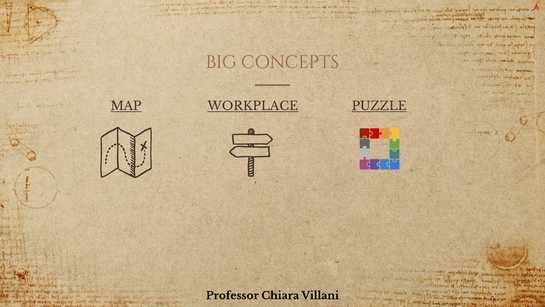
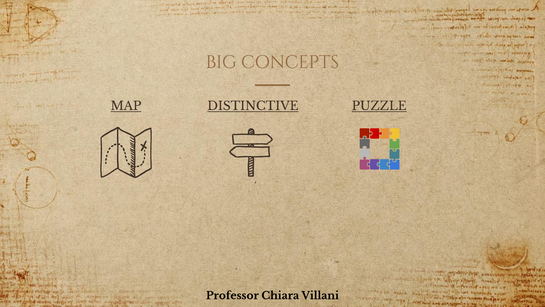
WORKPLACE: WORKPLACE -> DISTINCTIVE
